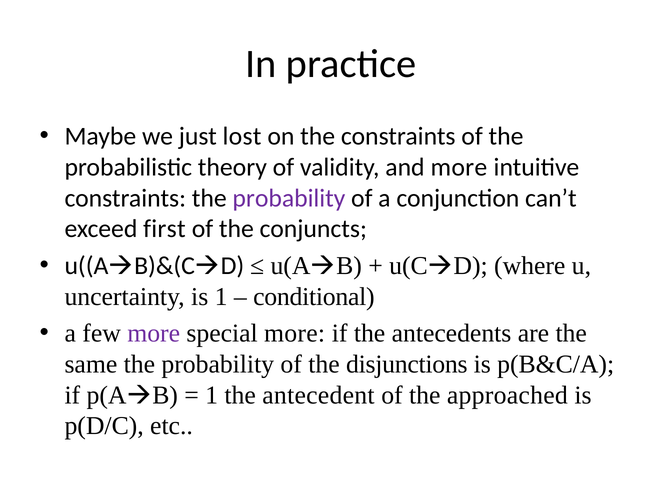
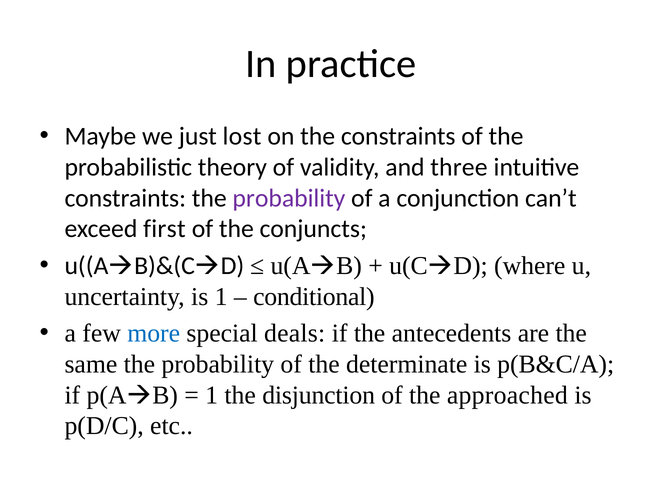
and more: more -> three
more at (154, 334) colour: purple -> blue
special more: more -> deals
disjunctions: disjunctions -> determinate
antecedent: antecedent -> disjunction
